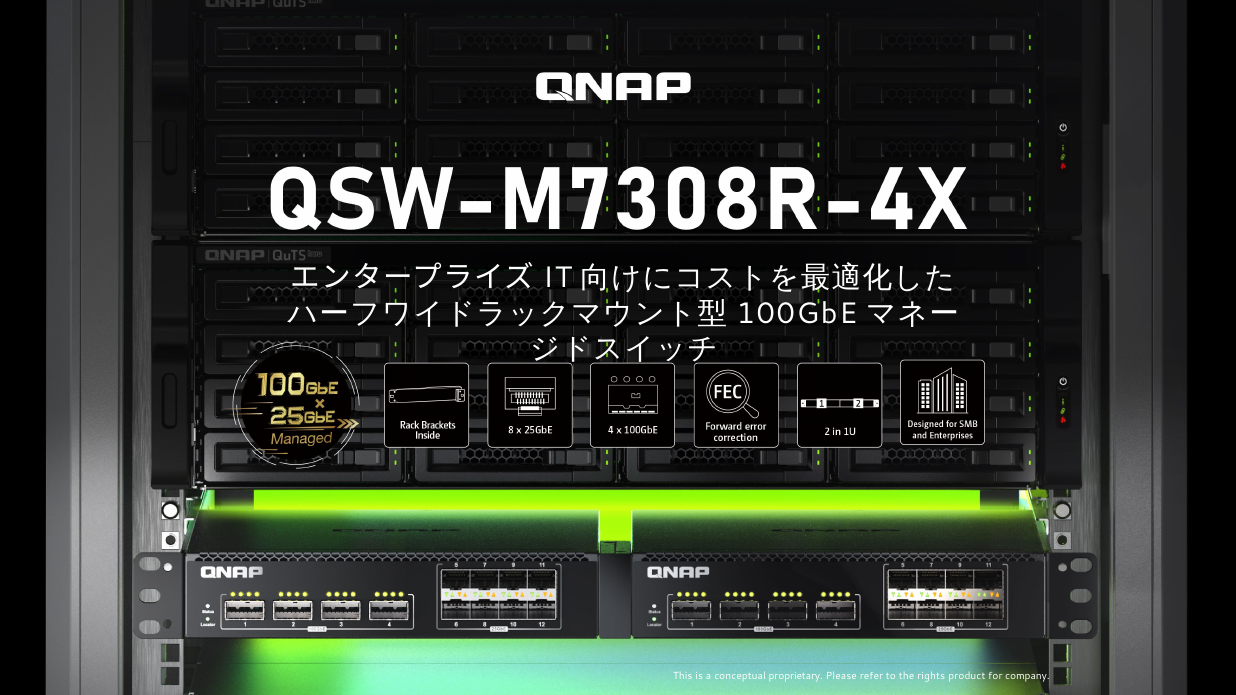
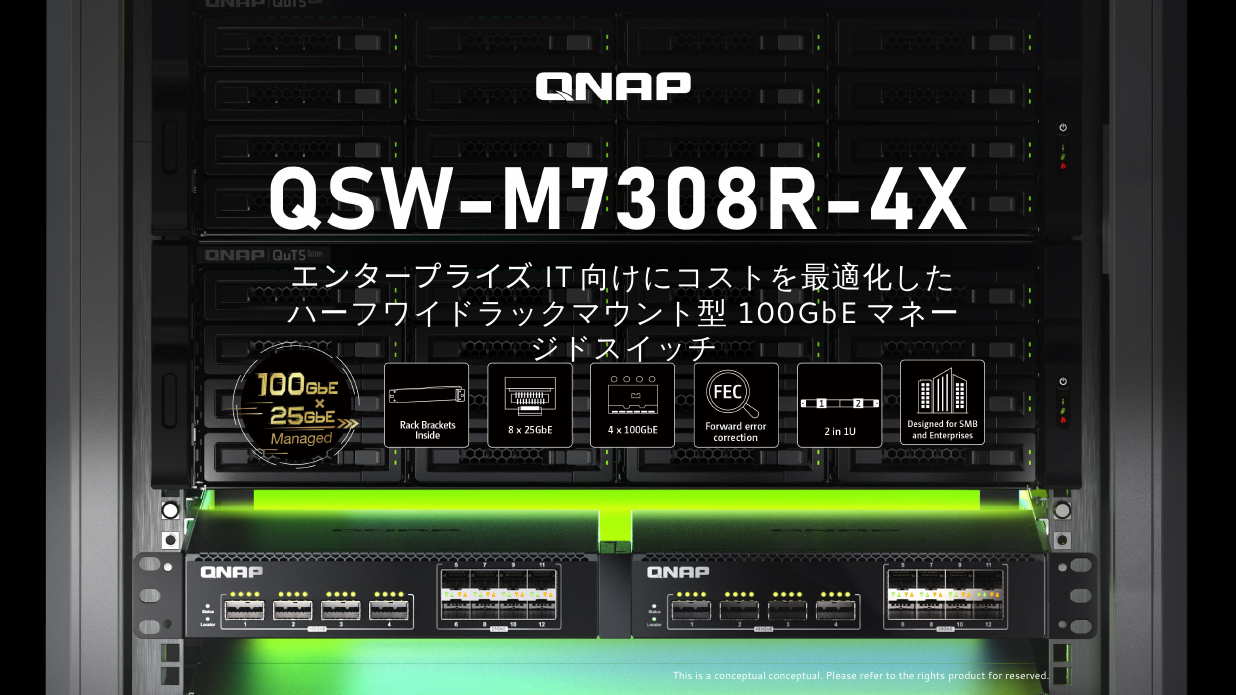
conceptual proprietary: proprietary -> conceptual
company: company -> reserved
